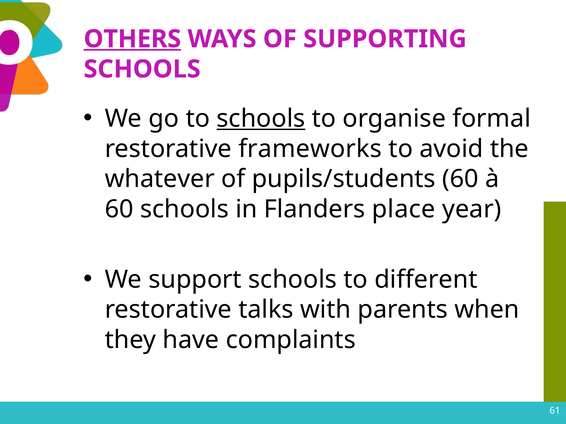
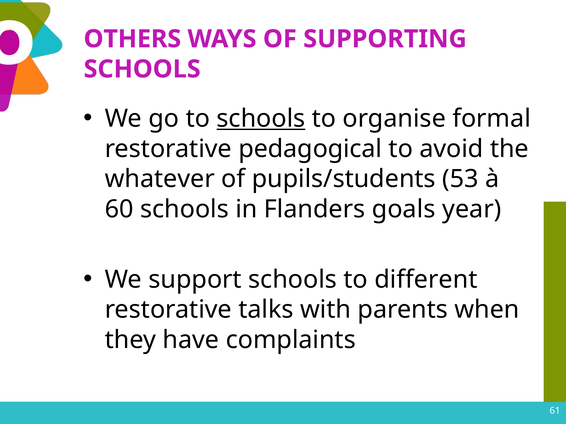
OTHERS underline: present -> none
frameworks: frameworks -> pedagogical
pupils/students 60: 60 -> 53
place: place -> goals
